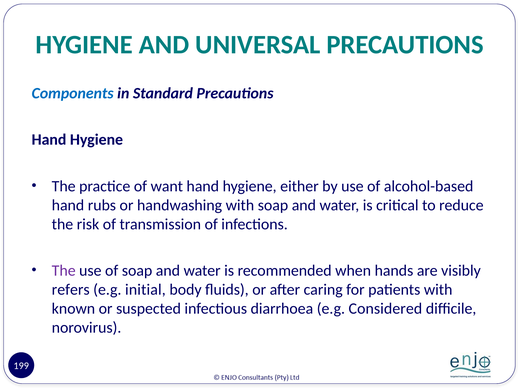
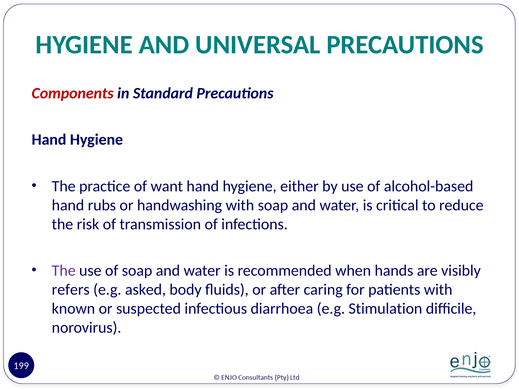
Components colour: blue -> red
initial: initial -> asked
Considered: Considered -> Stimulation
